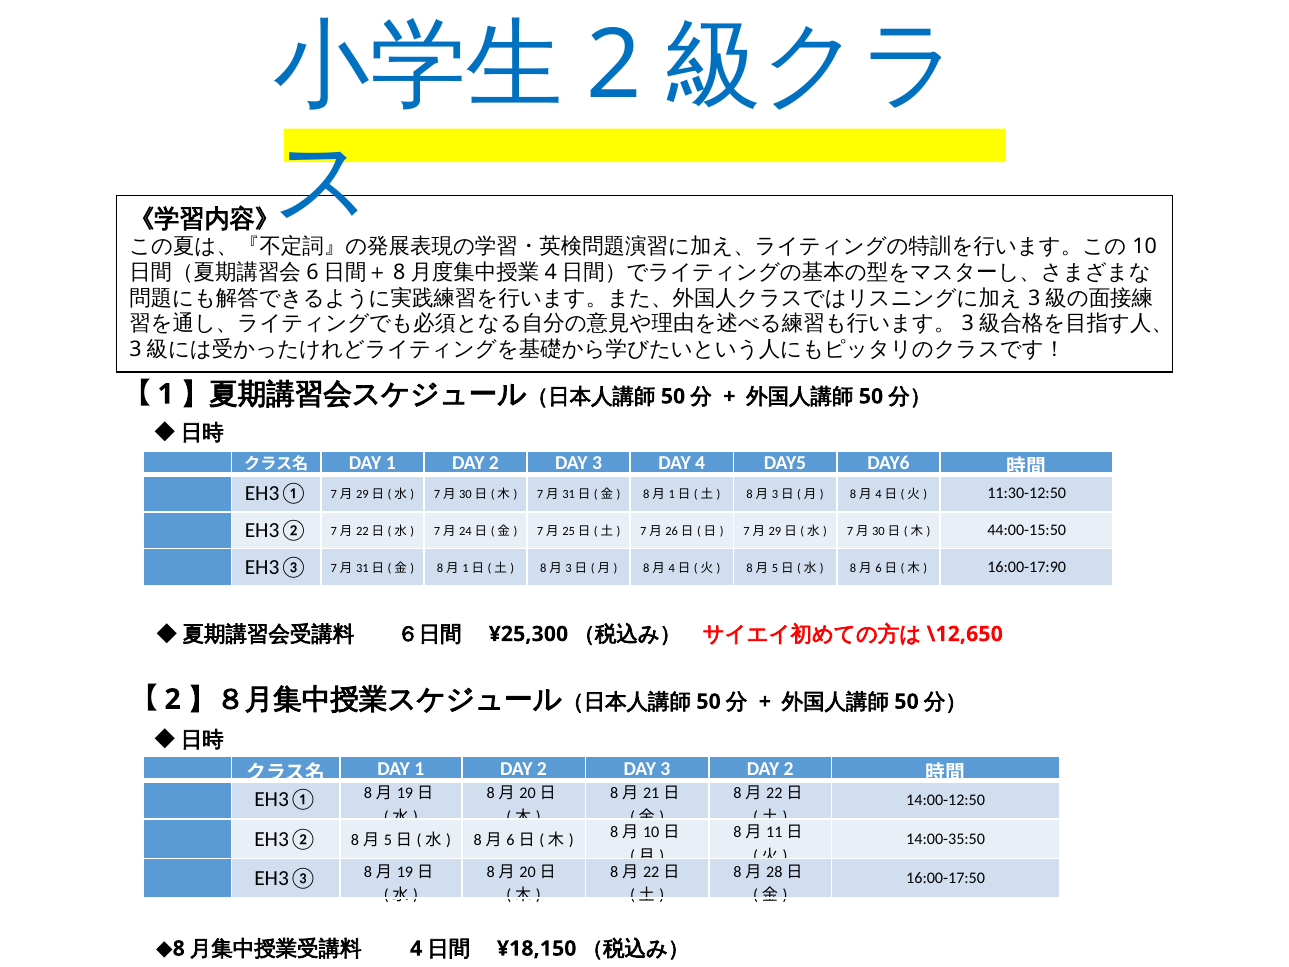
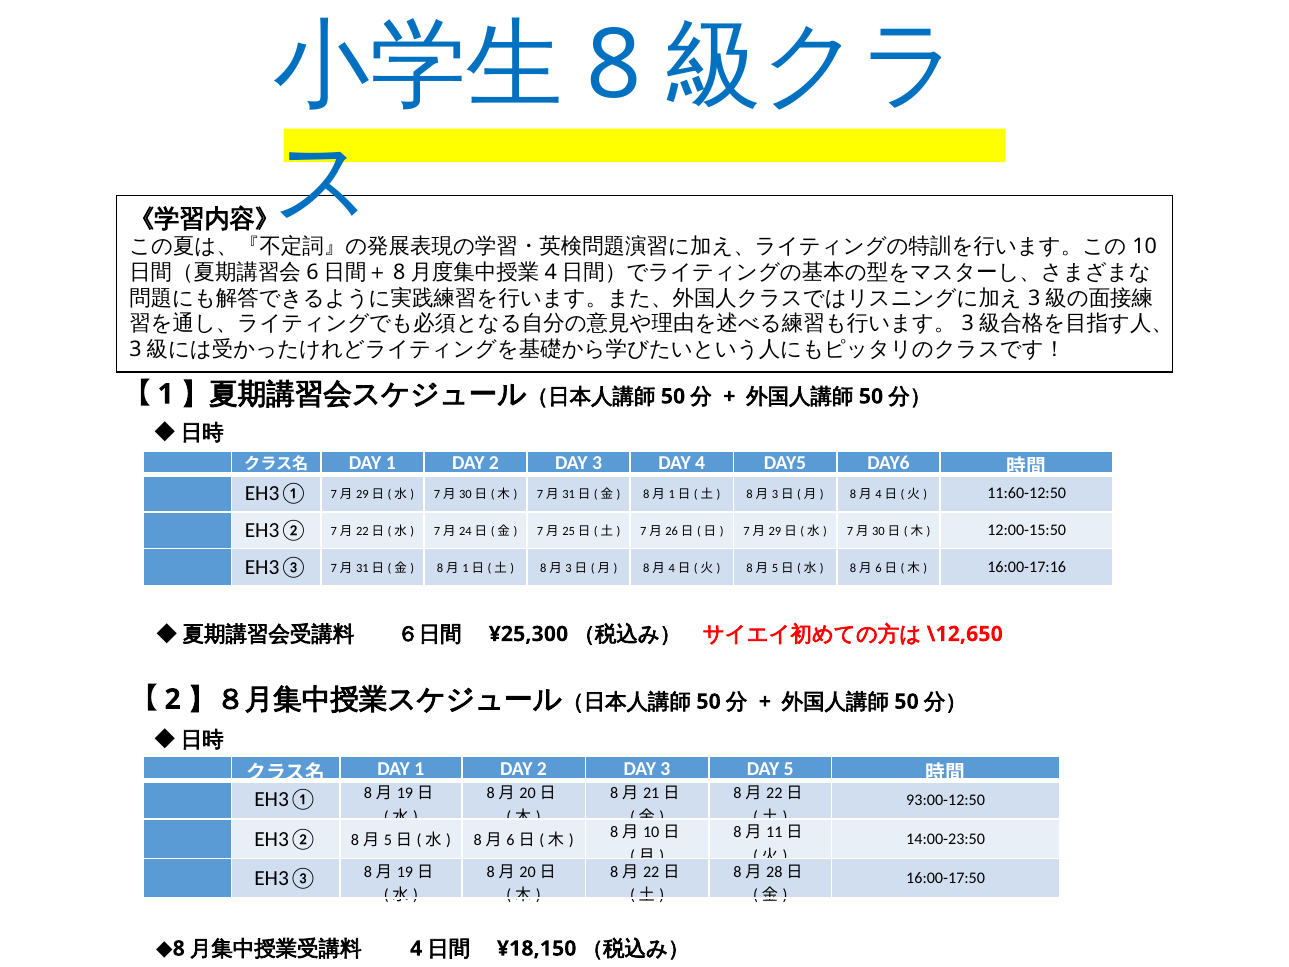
2 at (614, 66): 2 -> 8
11:30-12:50: 11:30-12:50 -> 11:60-12:50
44:00-15:50: 44:00-15:50 -> 12:00-15:50
16:00-17:90: 16:00-17:90 -> 16:00-17:16
3 DAY 2: 2 -> 5
14:00-12:50: 14:00-12:50 -> 93:00-12:50
14:00-35:50: 14:00-35:50 -> 14:00-23:50
